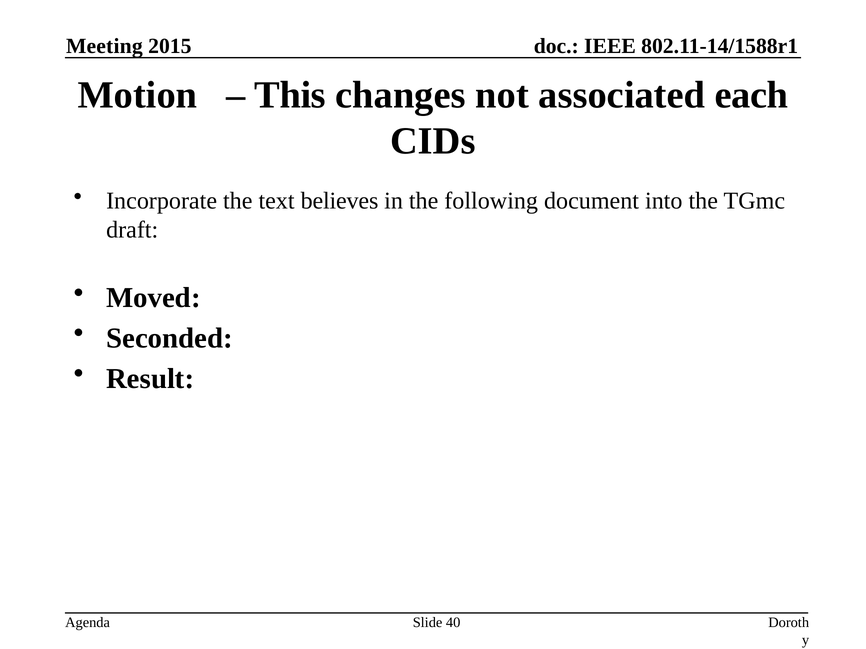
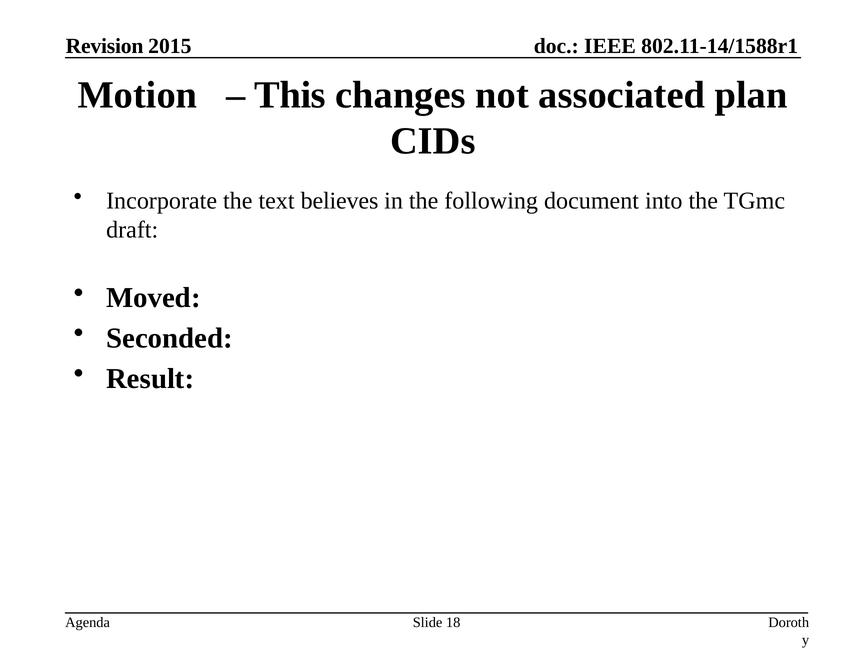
Meeting: Meeting -> Revision
each: each -> plan
40: 40 -> 18
